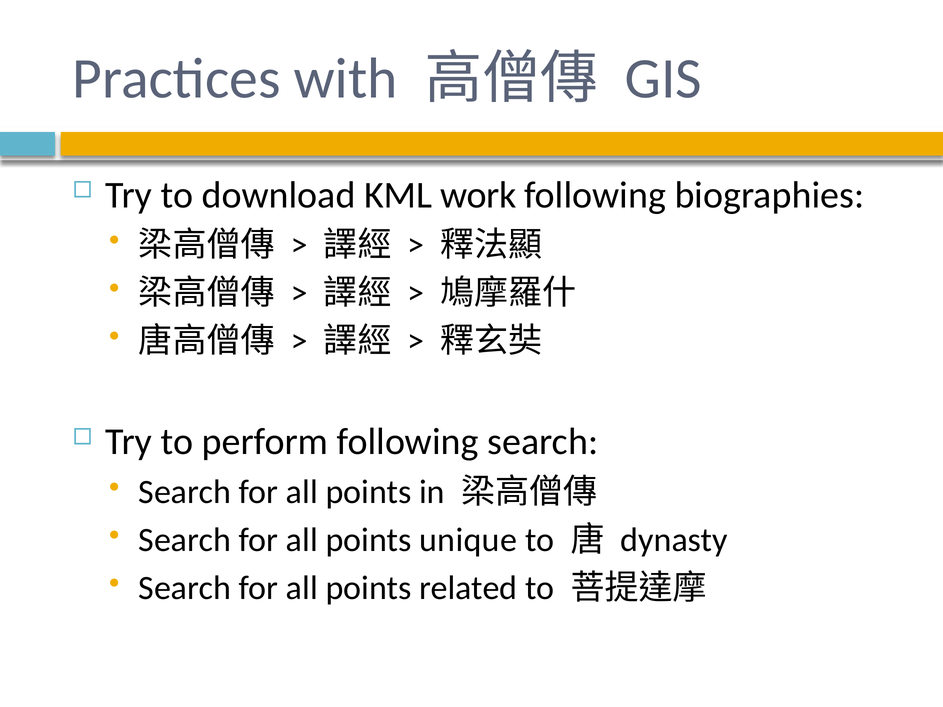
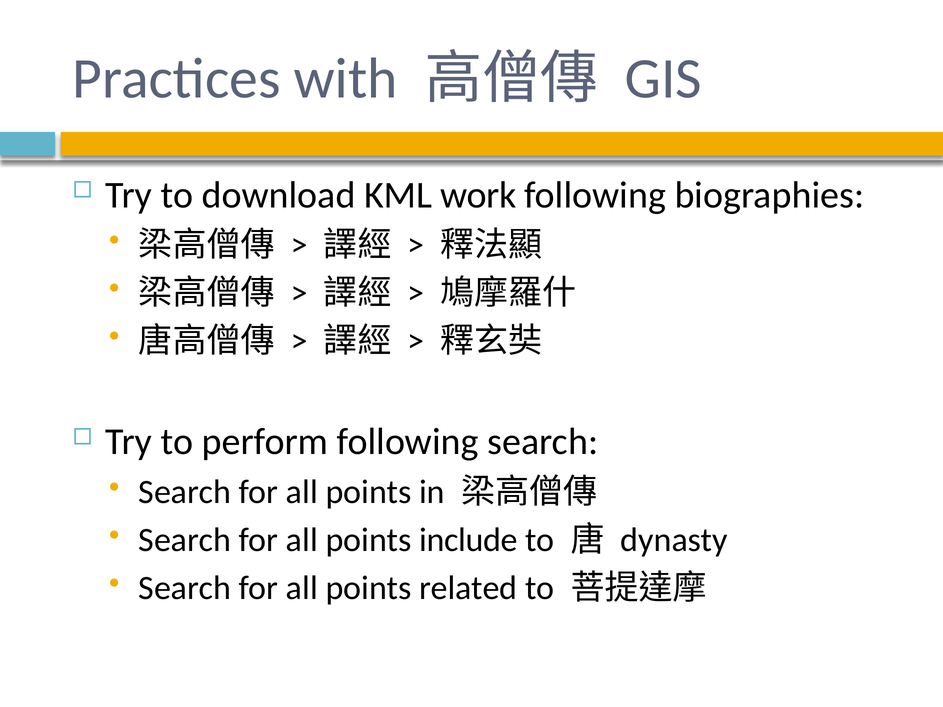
unique: unique -> include
